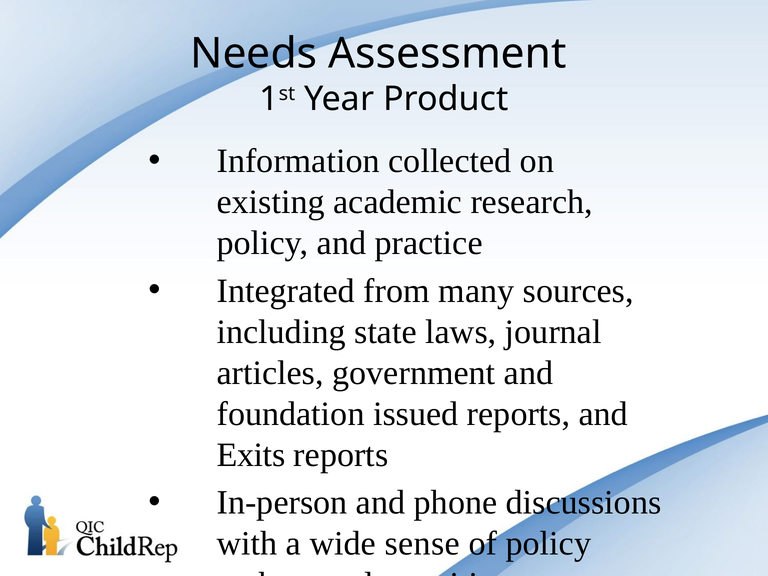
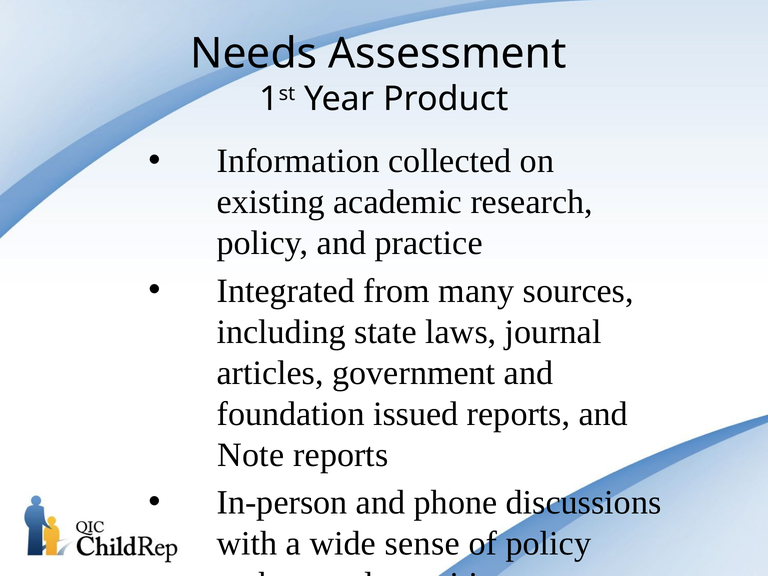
Exits: Exits -> Note
